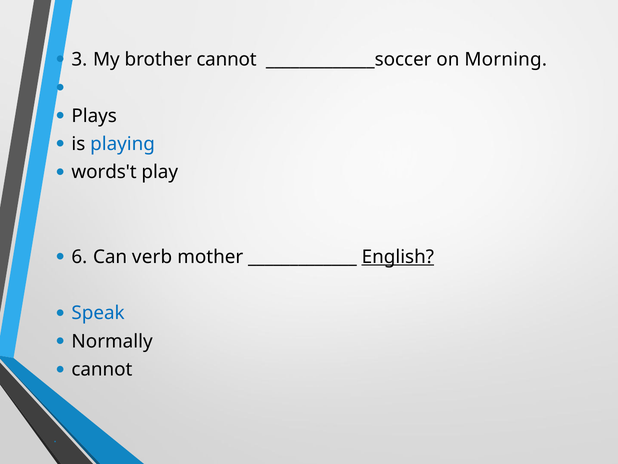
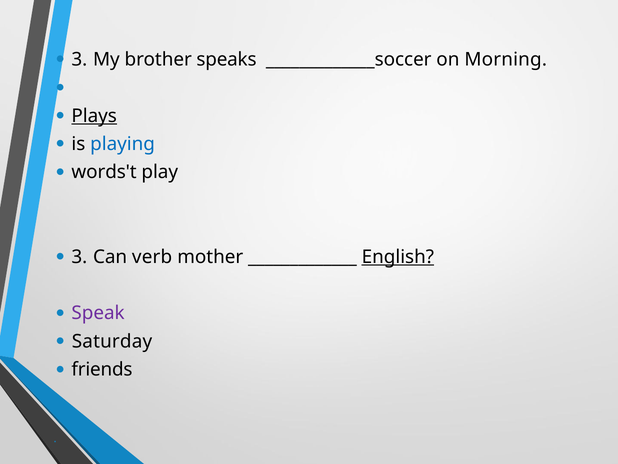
brother cannot: cannot -> speaks
Plays underline: none -> present
6 at (79, 257): 6 -> 3
Speak colour: blue -> purple
Normally: Normally -> Saturday
cannot at (102, 369): cannot -> friends
